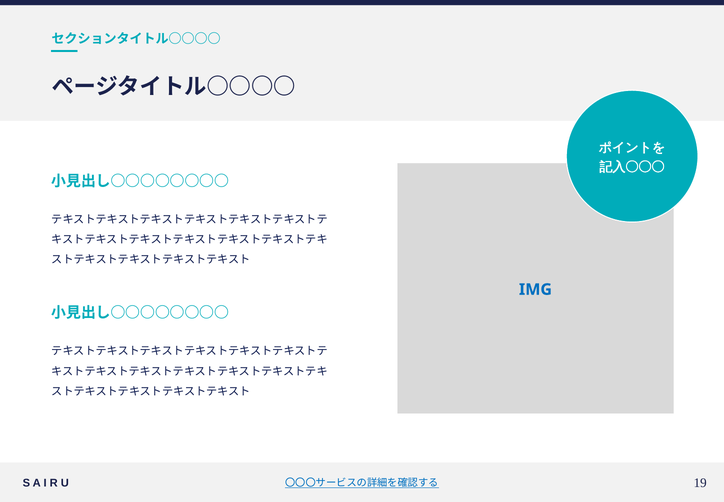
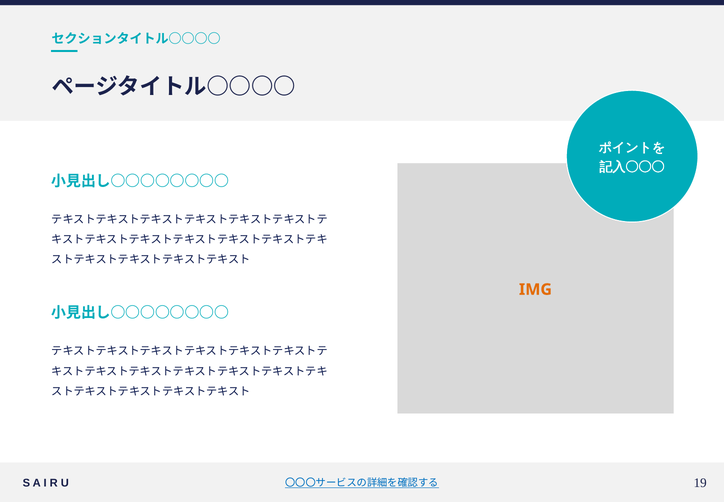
IMG colour: blue -> orange
